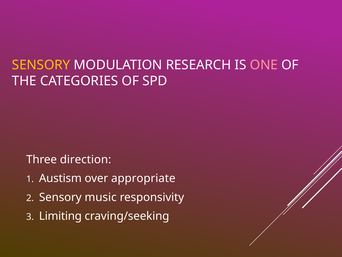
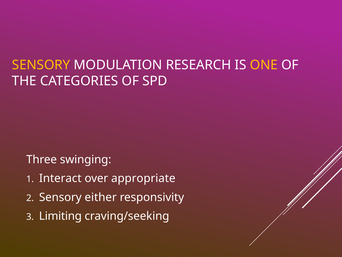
ONE colour: pink -> yellow
direction: direction -> swinging
Austism: Austism -> Interact
music: music -> either
